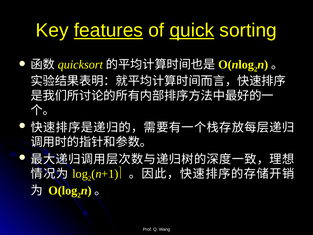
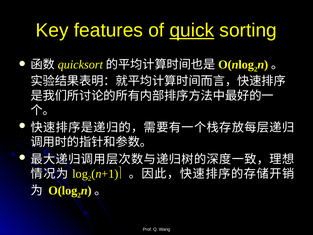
features underline: present -> none
